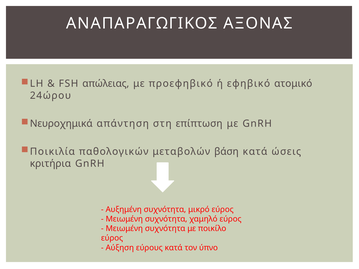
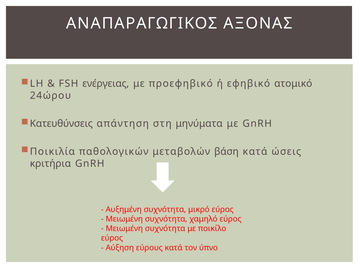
απώλειας: απώλειας -> ενέργειας
Νευροχημικά: Νευροχημικά -> Κατευθύνσεις
επίπτωση: επίπτωση -> μηνύματα
